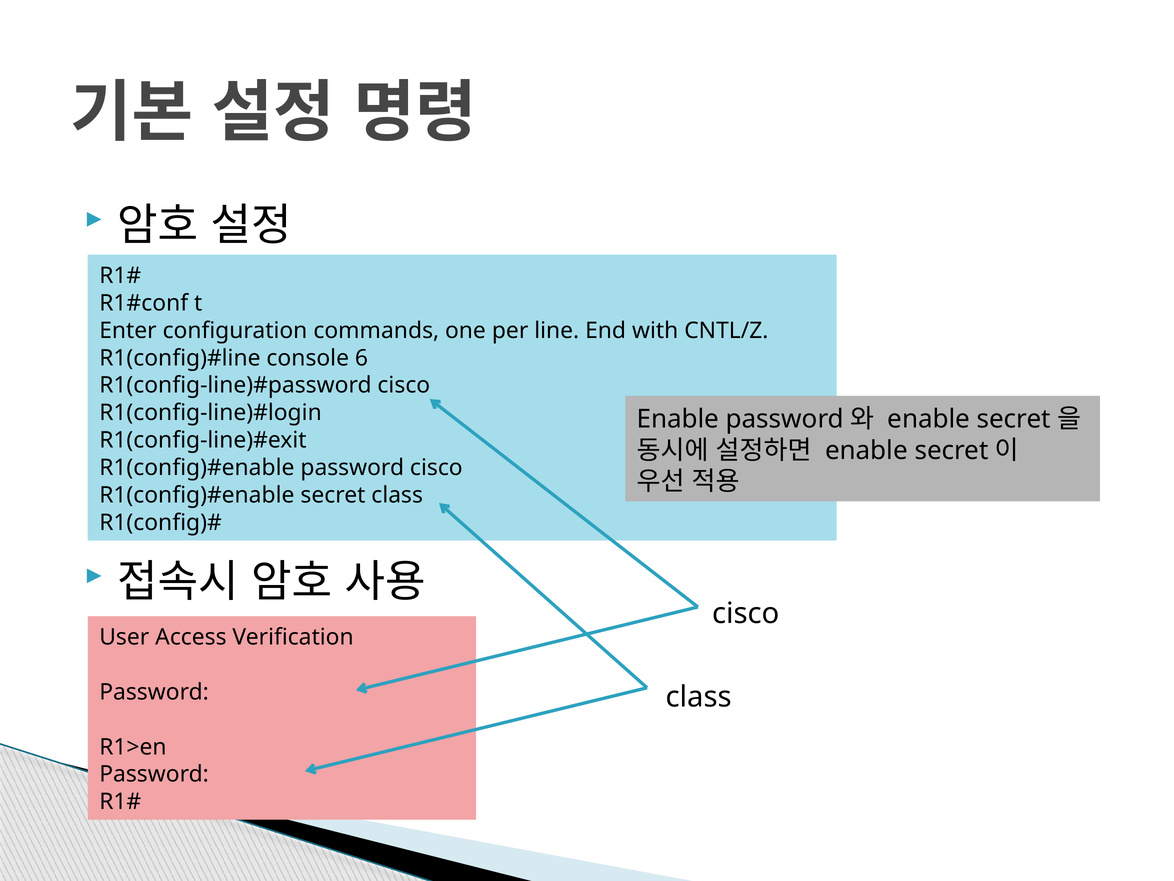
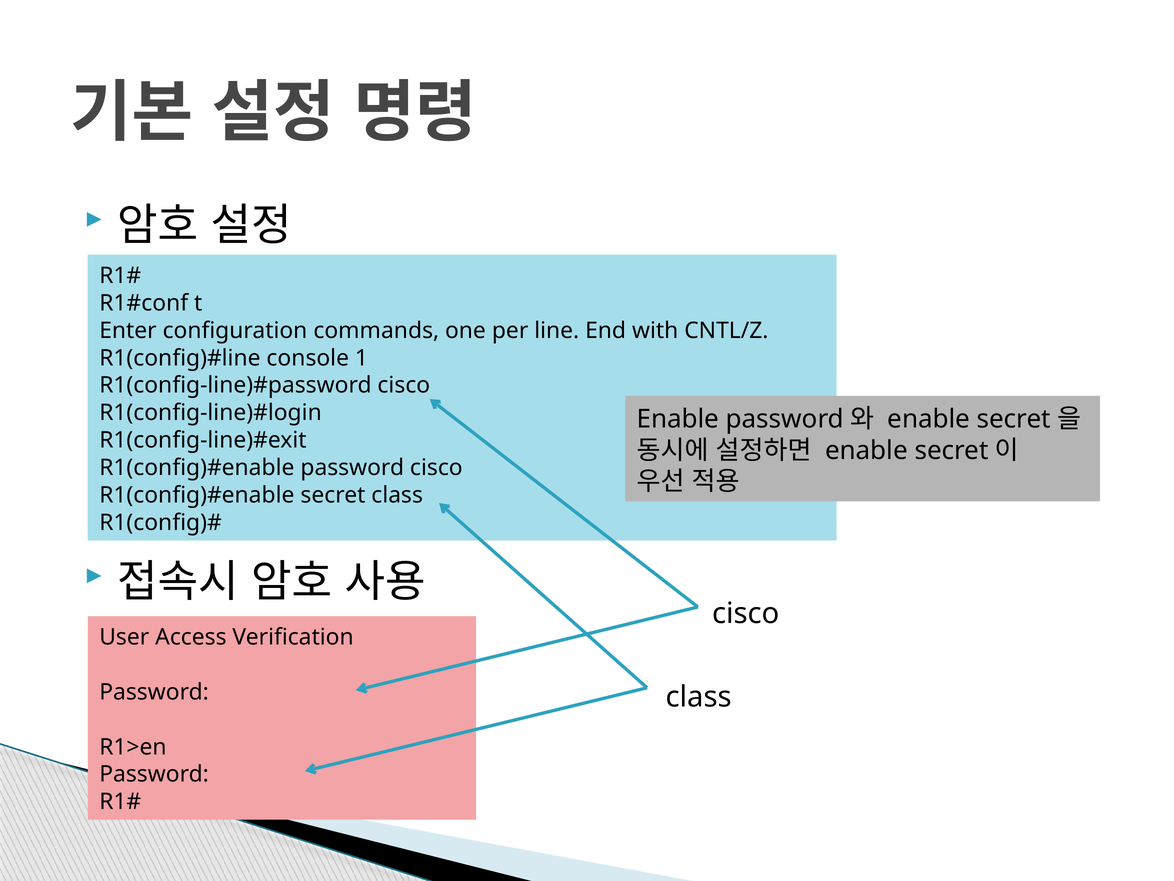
6: 6 -> 1
